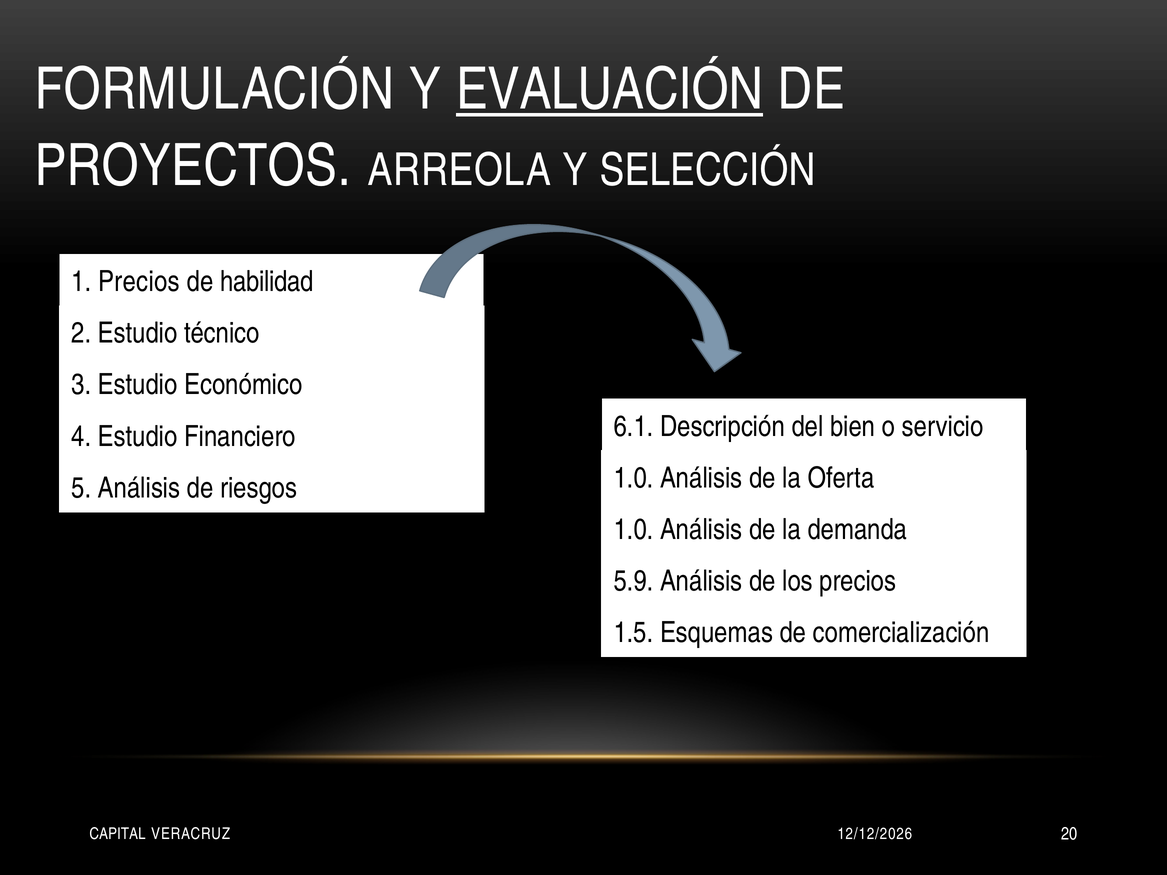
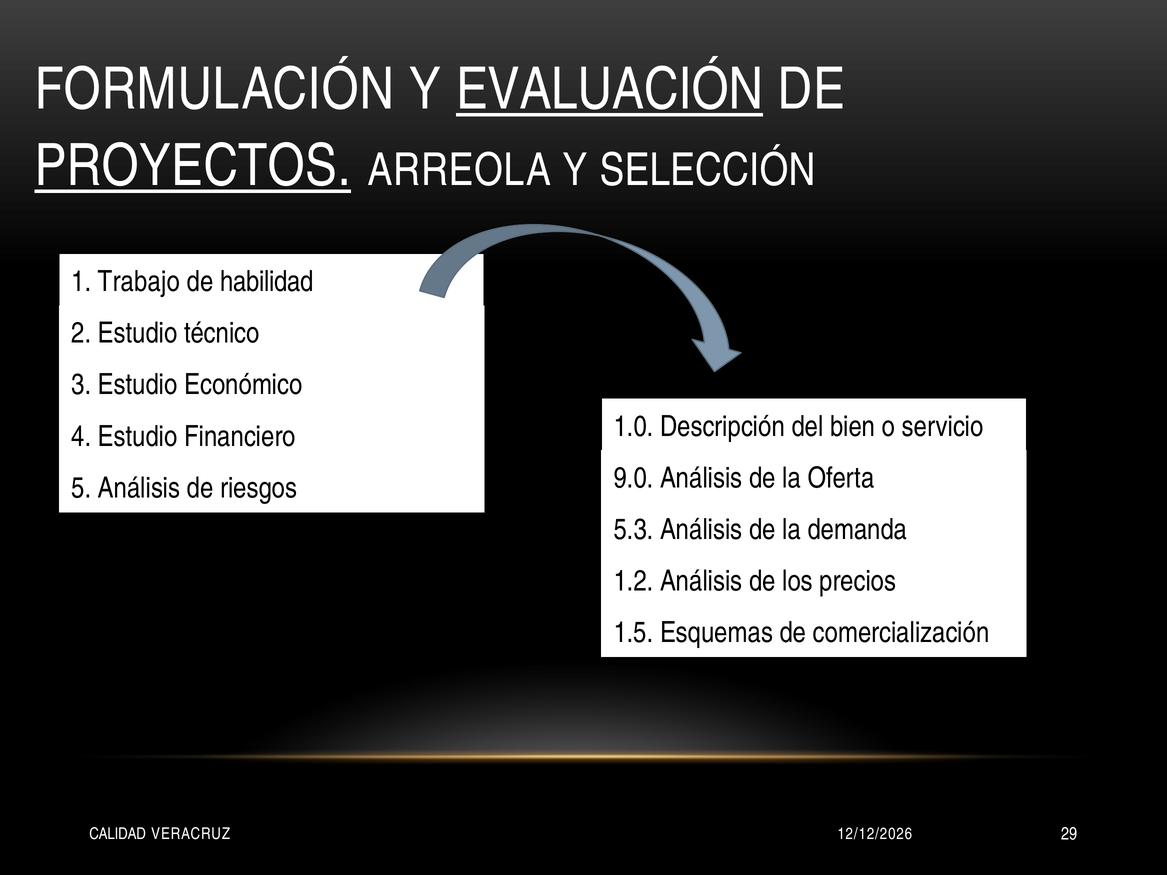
PROYECTOS underline: none -> present
1 Precios: Precios -> Trabajo
6.1: 6.1 -> 1.0
1.0 at (634, 478): 1.0 -> 9.0
1.0 at (634, 530): 1.0 -> 5.3
5.9: 5.9 -> 1.2
CAPITAL: CAPITAL -> CALIDAD
20: 20 -> 29
